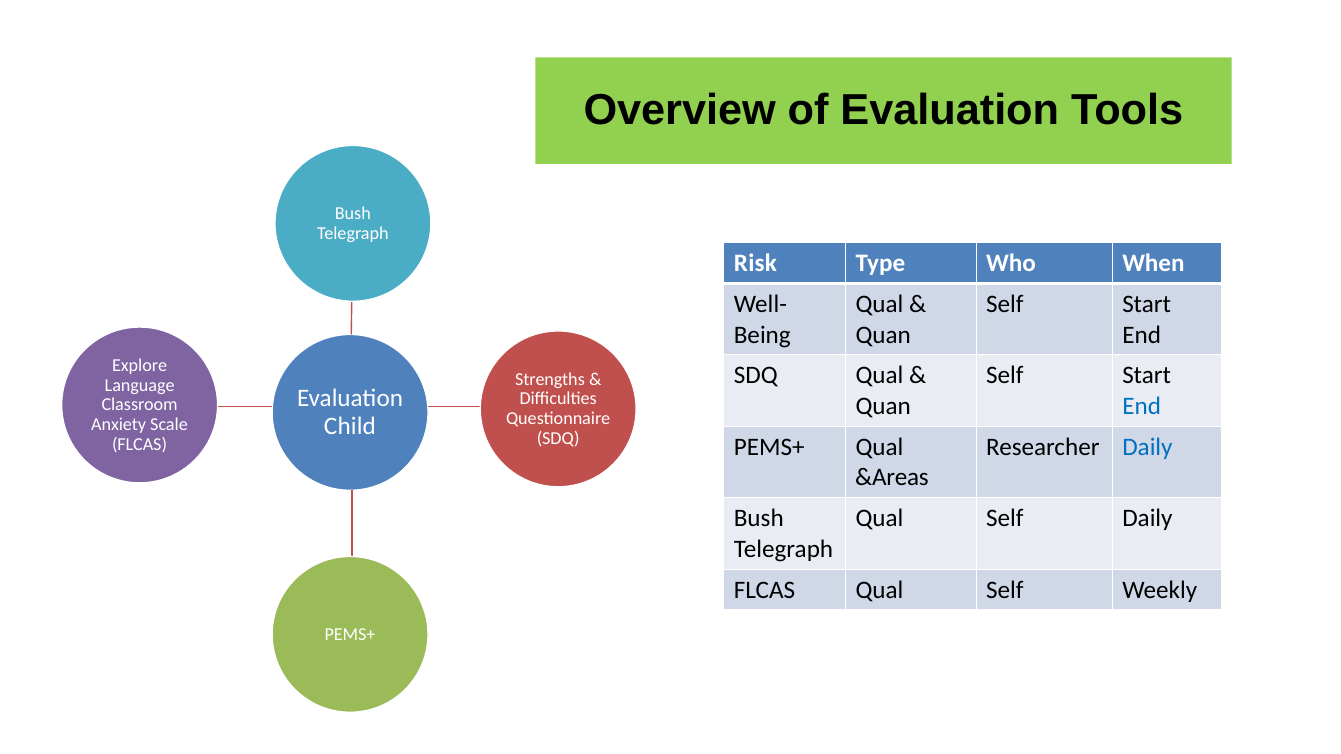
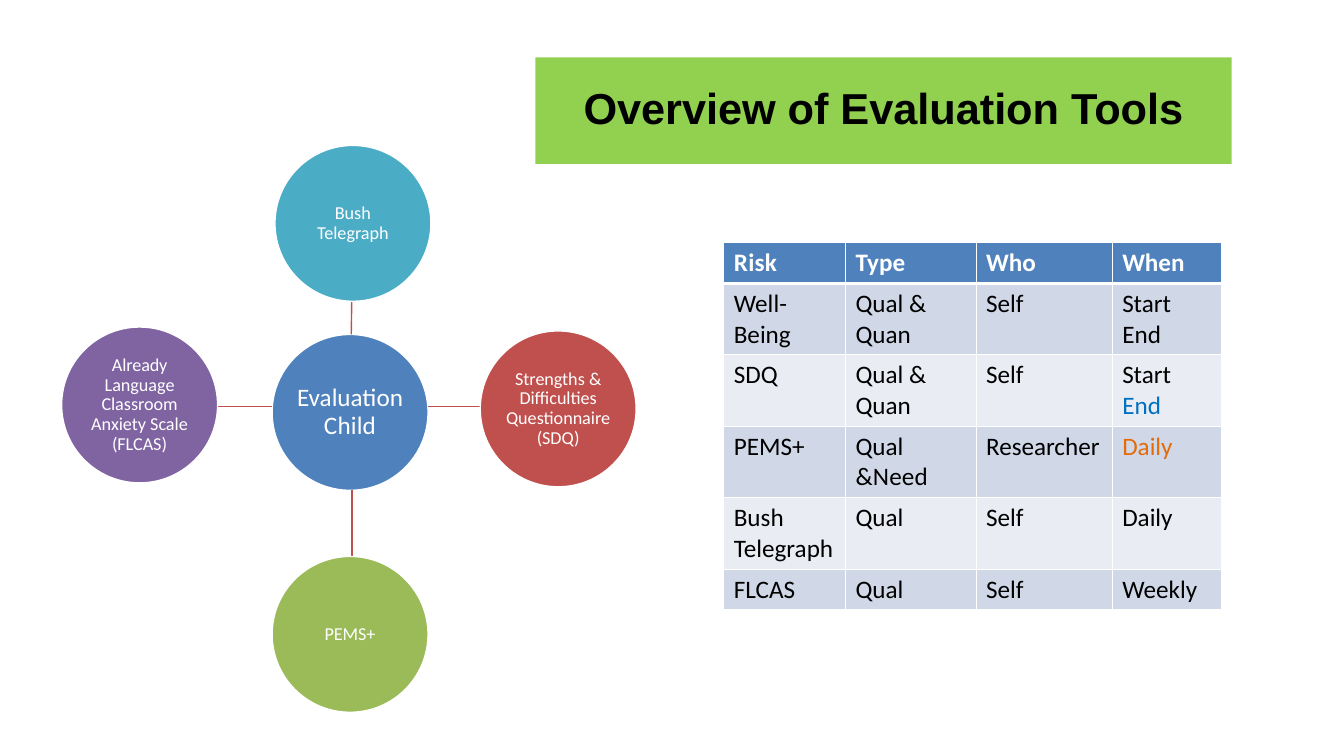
Explore: Explore -> Already
Daily at (1147, 447) colour: blue -> orange
&Areas: &Areas -> &Need
